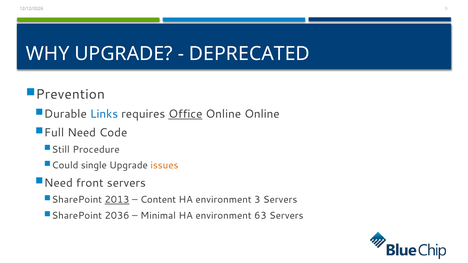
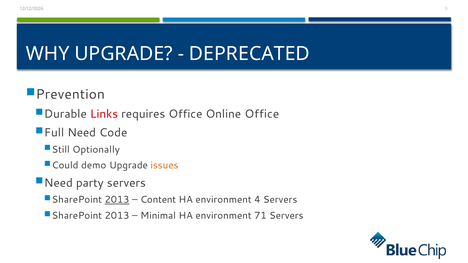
Links colour: blue -> red
Office at (185, 114) underline: present -> none
Online Online: Online -> Office
Procedure: Procedure -> Optionally
single: single -> demo
front: front -> party
3: 3 -> 4
2036 at (117, 216): 2036 -> 2013
63: 63 -> 71
